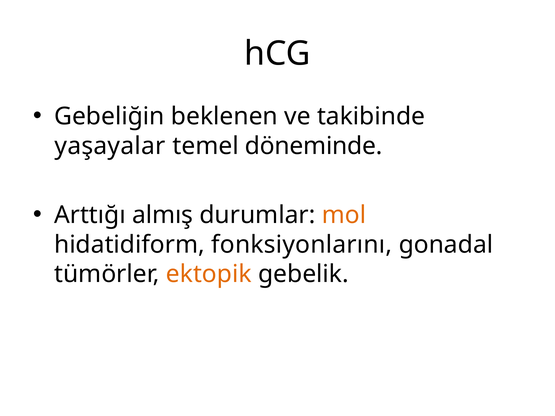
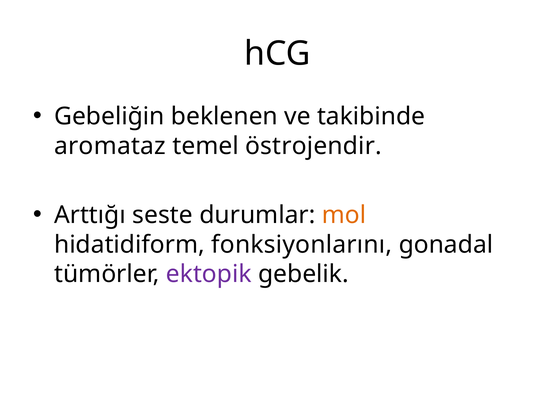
yaşayalar: yaşayalar -> aromataz
döneminde: döneminde -> östrojendir
almış: almış -> seste
ektopik colour: orange -> purple
